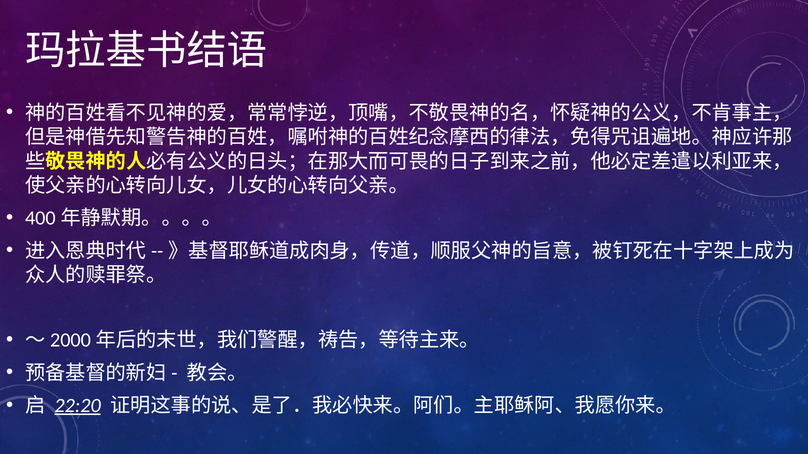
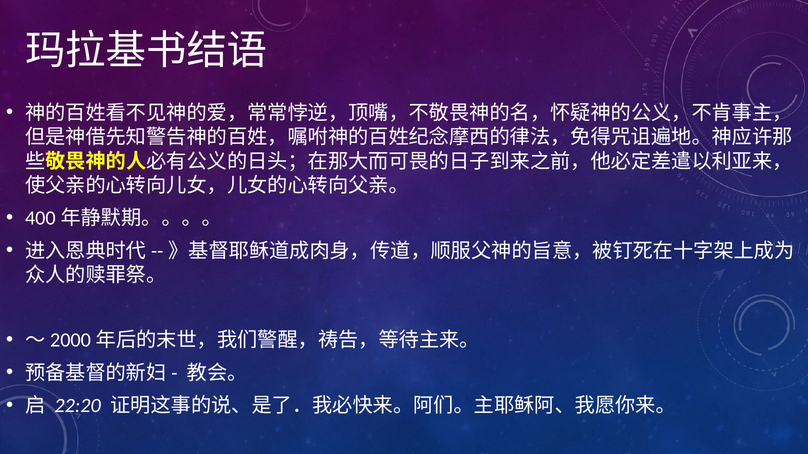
22:20 underline: present -> none
